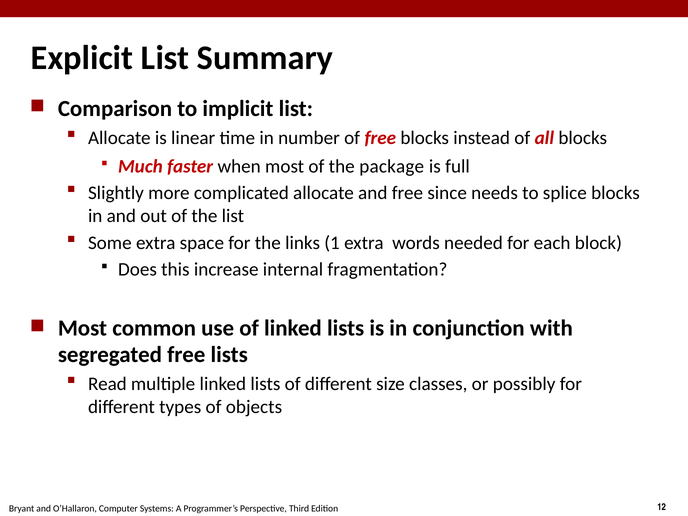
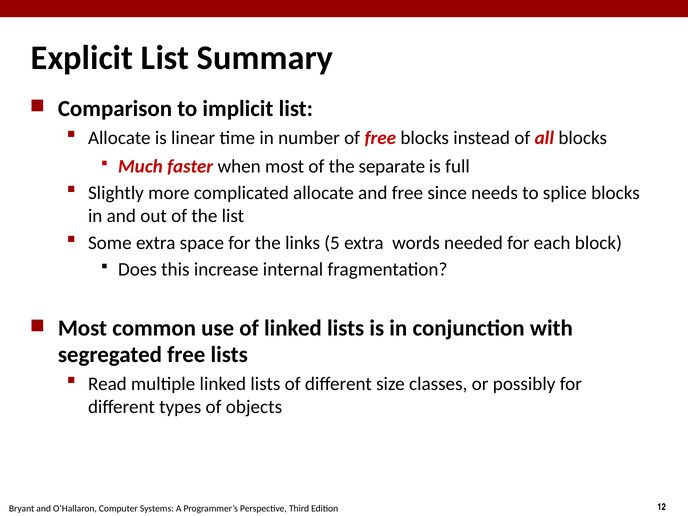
package: package -> separate
1: 1 -> 5
